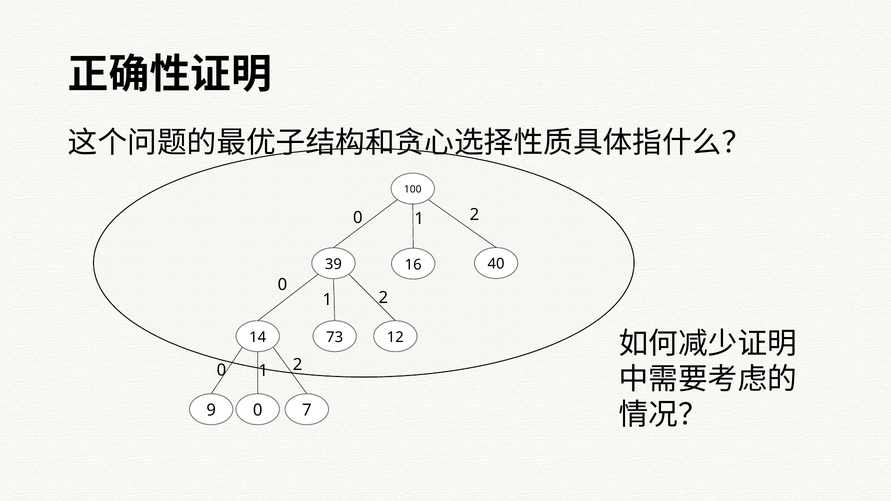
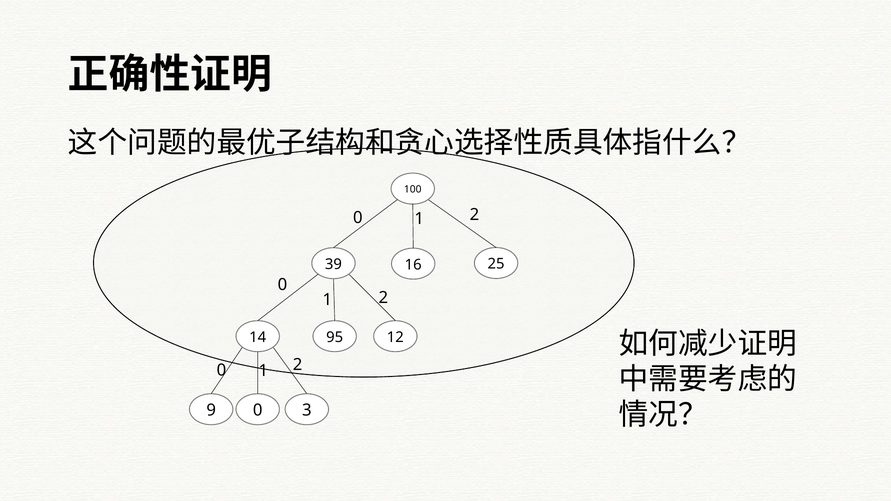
40: 40 -> 25
73: 73 -> 95
7: 7 -> 3
